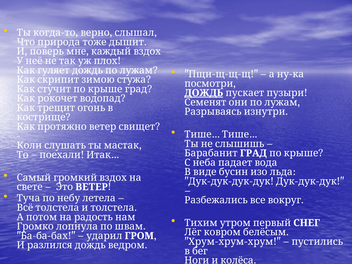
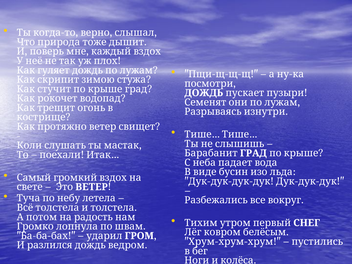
ДОЖДЬ underline: present -> none
